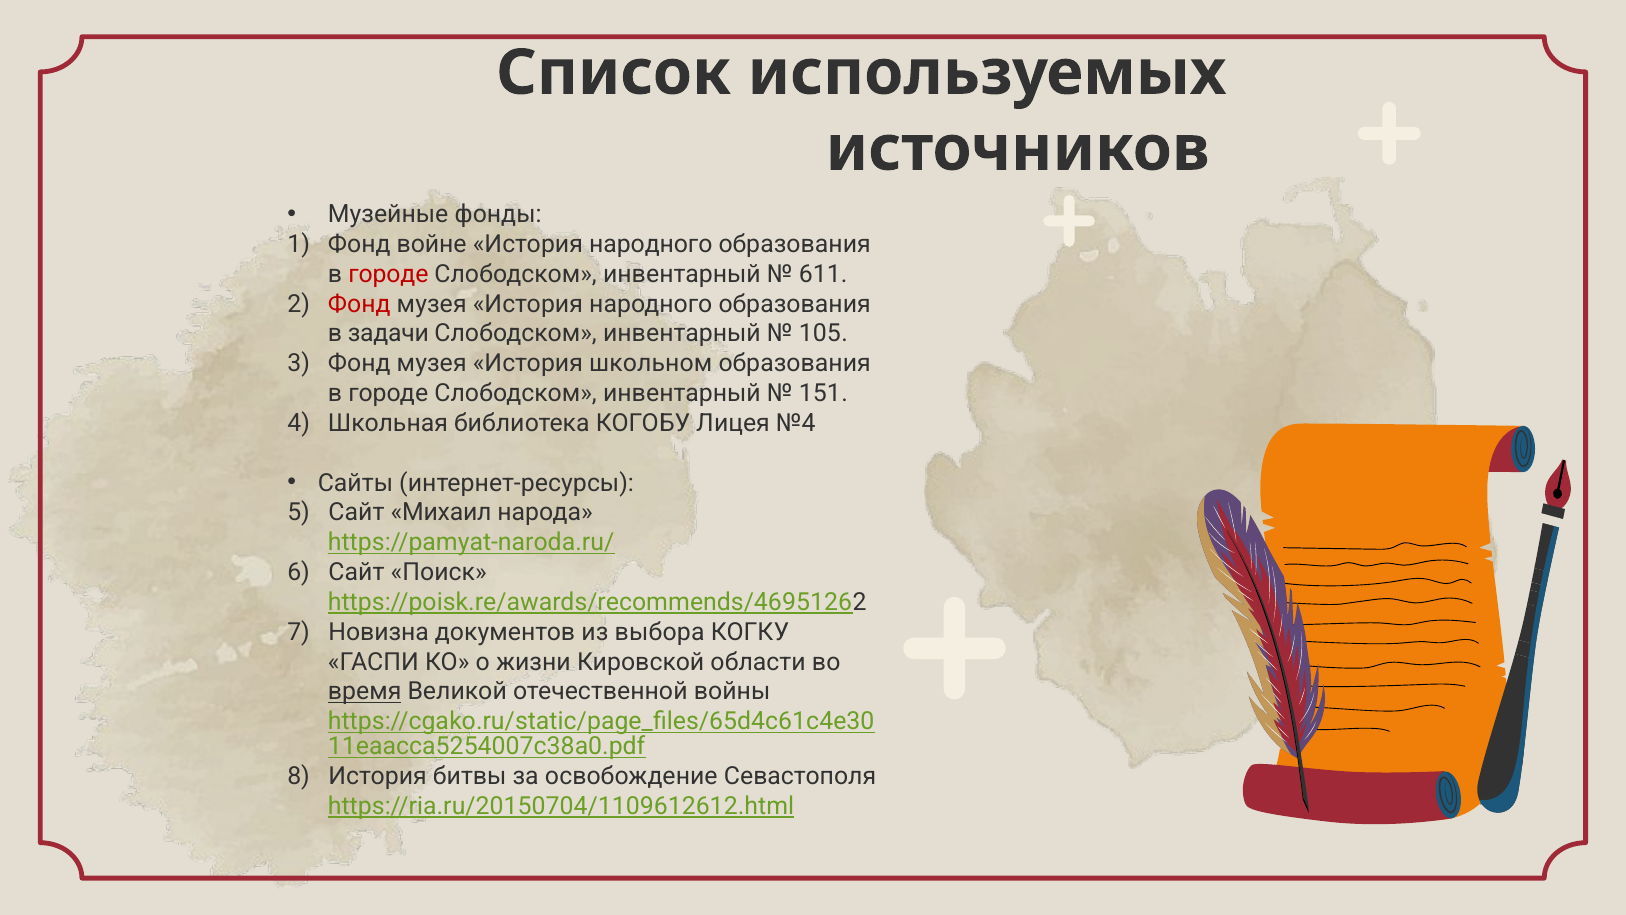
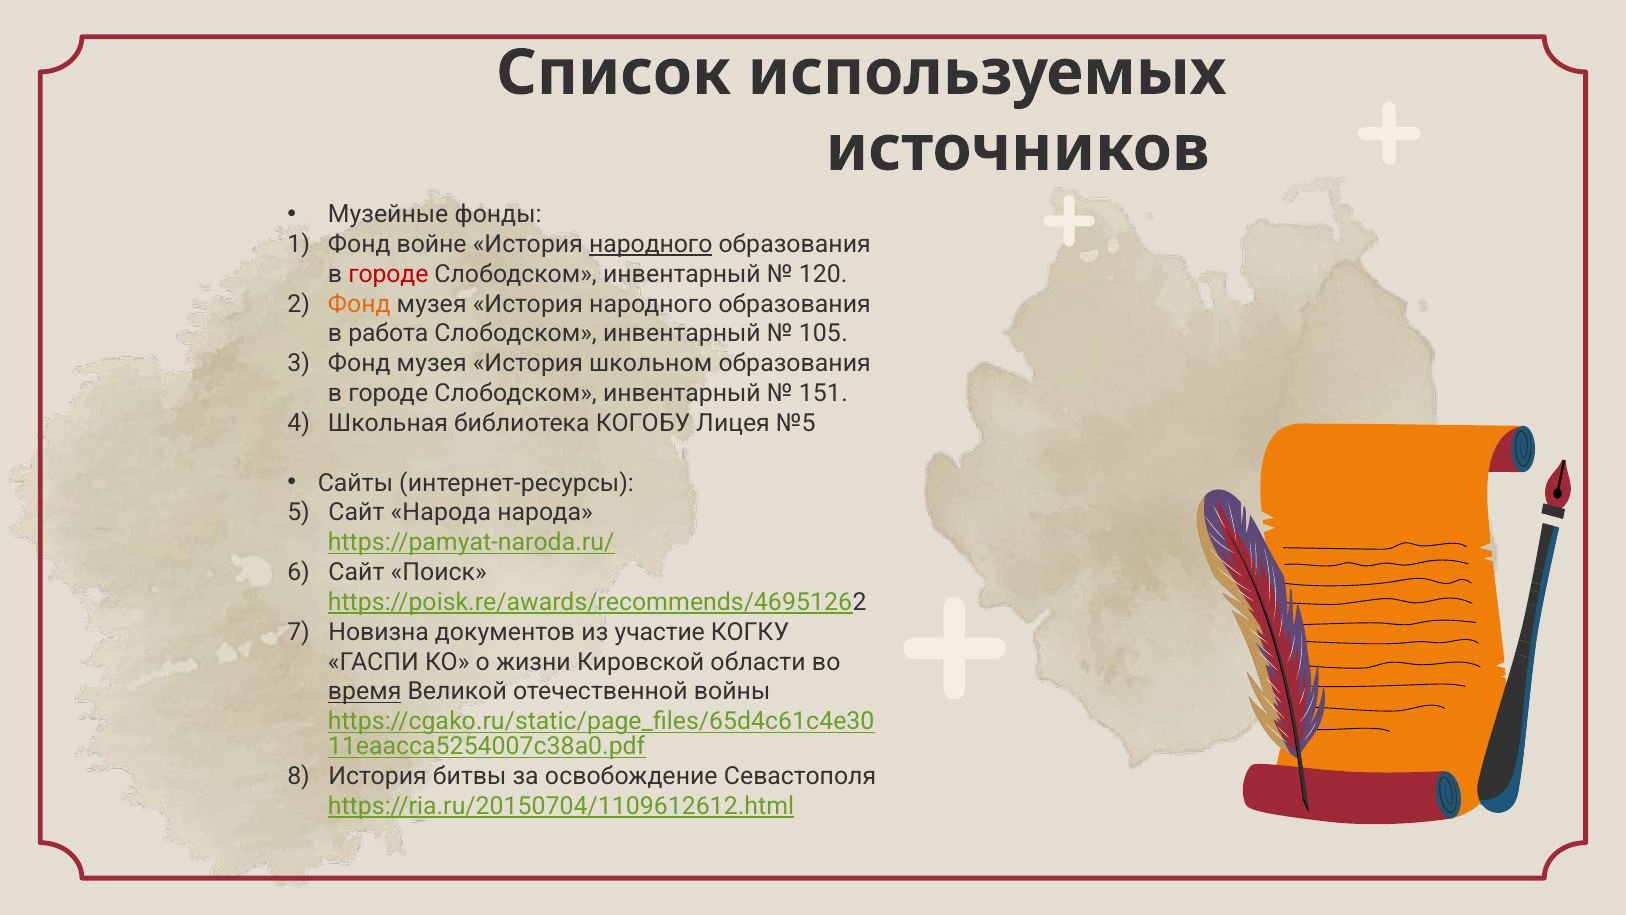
народного at (651, 244) underline: none -> present
611: 611 -> 120
Фонд at (359, 304) colour: red -> orange
задачи: задачи -> работа
№4: №4 -> №5
Сайт Михаил: Михаил -> Народа
выбора: выбора -> участие
